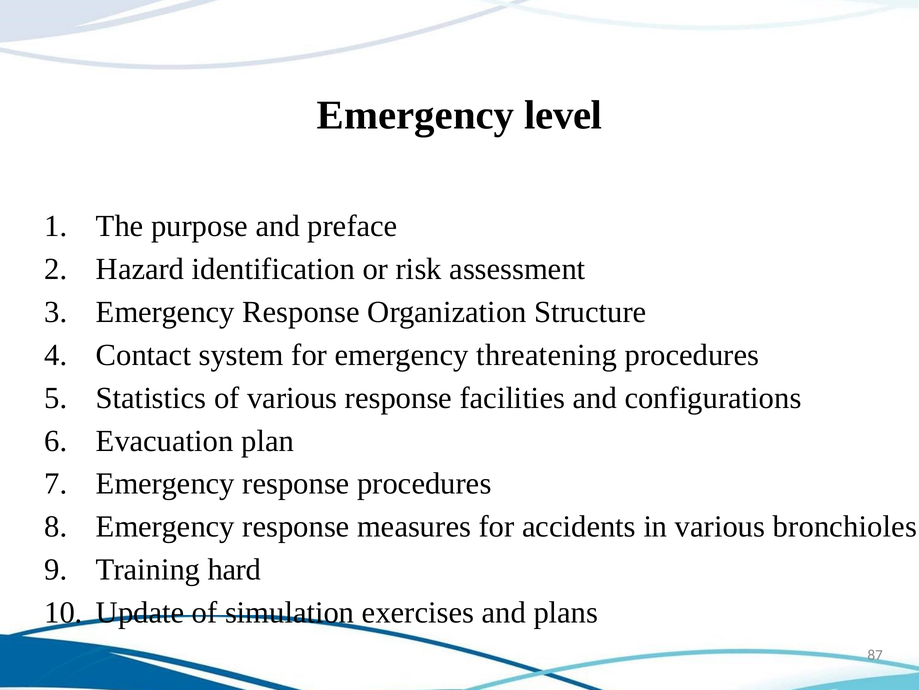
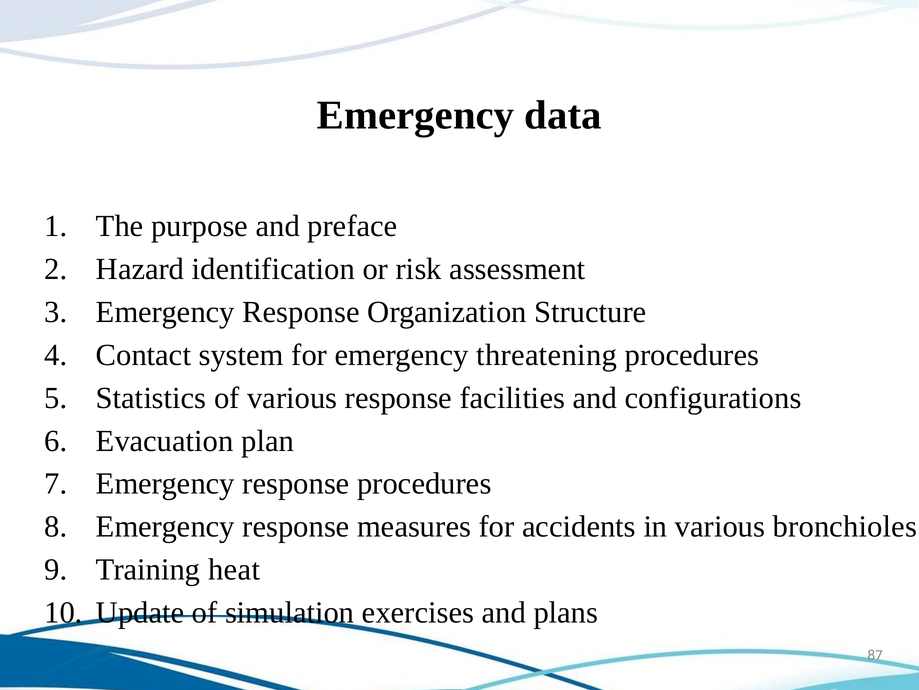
level: level -> data
hard: hard -> heat
